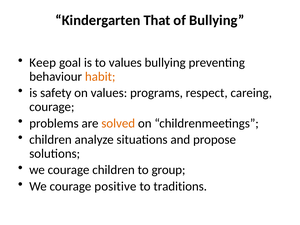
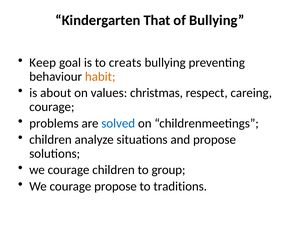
to values: values -> creats
safety: safety -> about
programs: programs -> christmas
solved colour: orange -> blue
courage positive: positive -> propose
